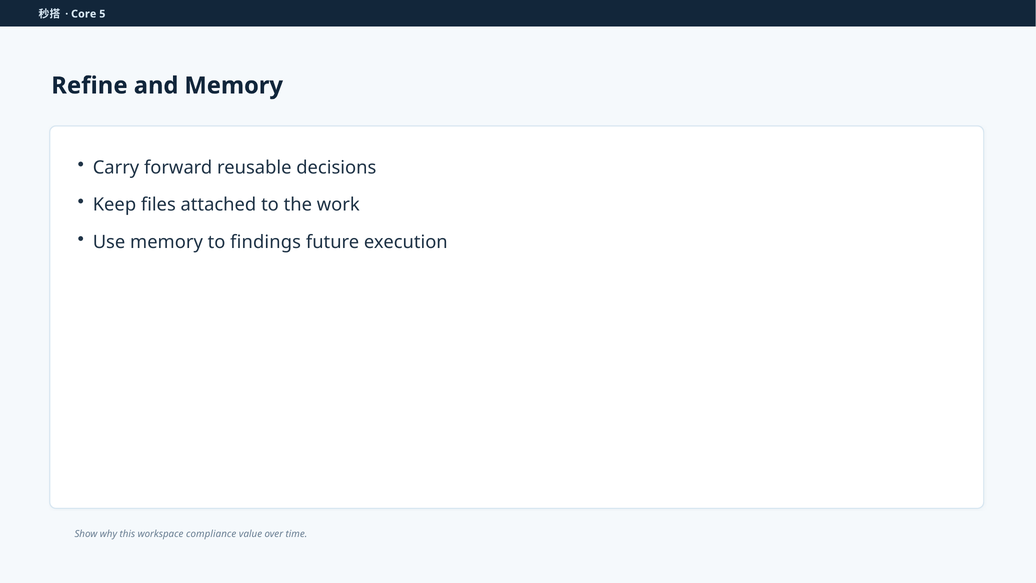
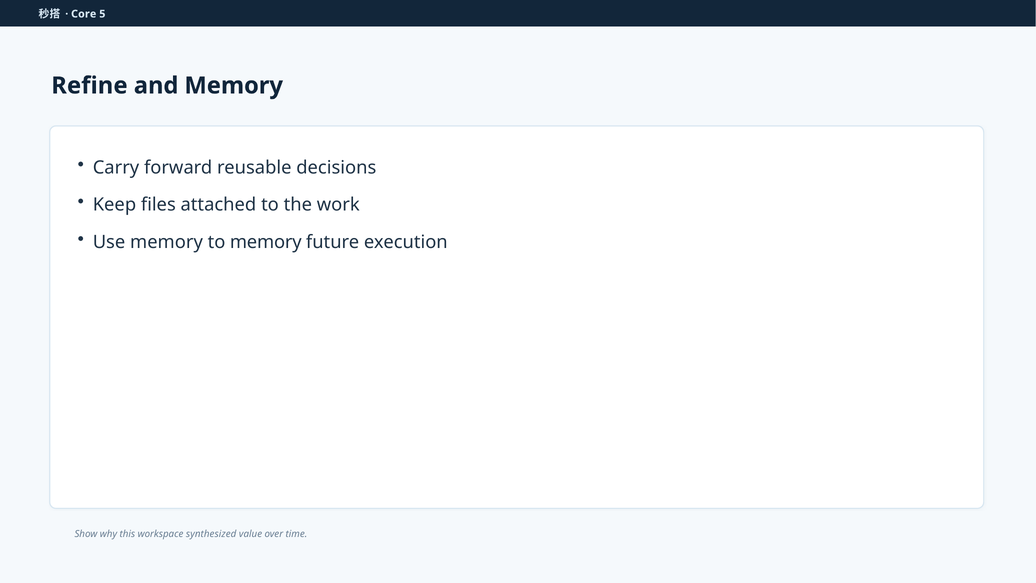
to findings: findings -> memory
compliance: compliance -> synthesized
